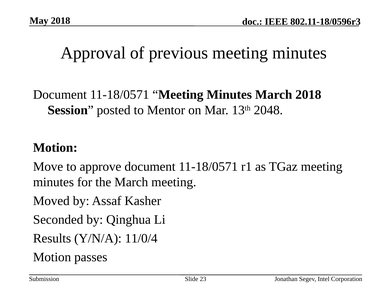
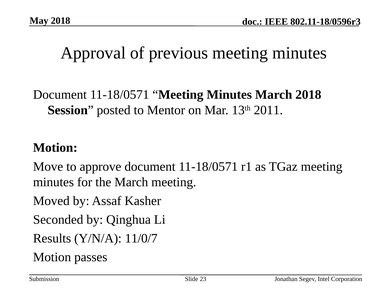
2048: 2048 -> 2011
11/0/4: 11/0/4 -> 11/0/7
